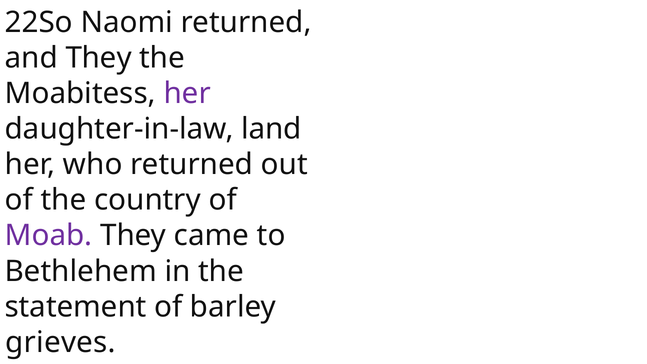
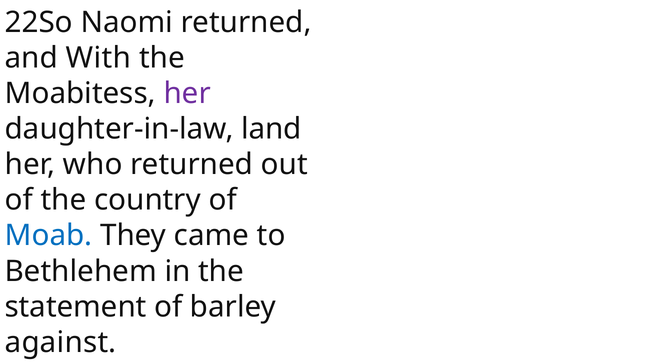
and They: They -> With
Moab colour: purple -> blue
grieves: grieves -> against
